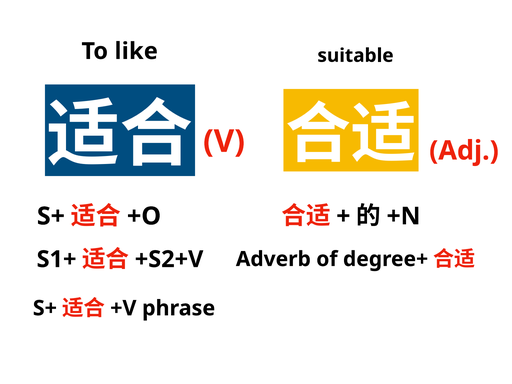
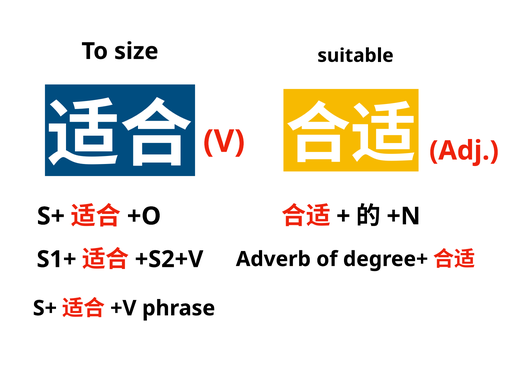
like: like -> size
